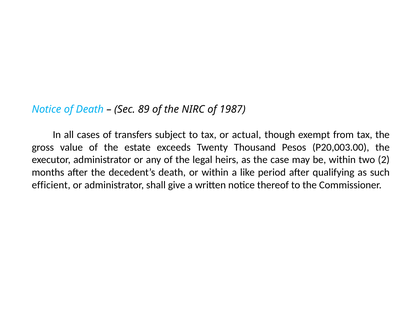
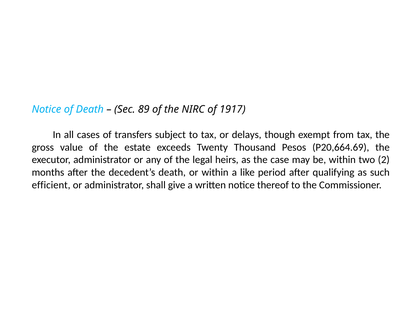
1987: 1987 -> 1917
actual: actual -> delays
P20,003.00: P20,003.00 -> P20,664.69
